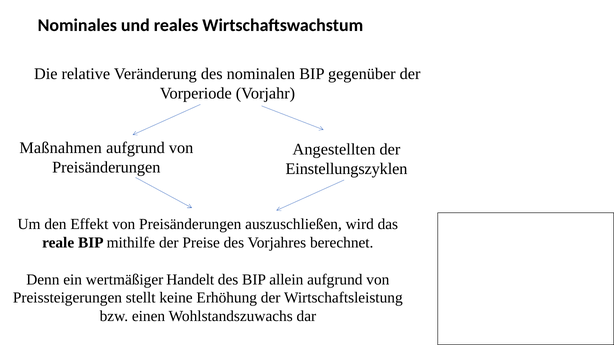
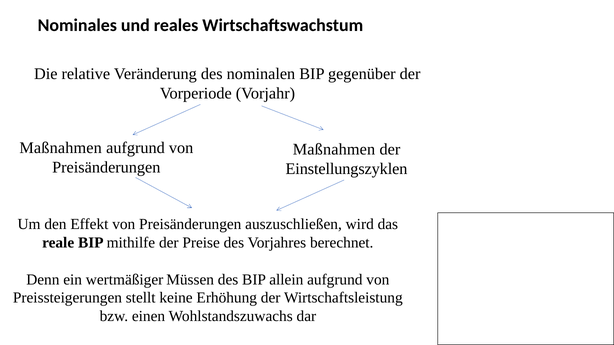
Angestellten at (334, 150): Angestellten -> Maßnahmen
Handelt: Handelt -> Müssen
